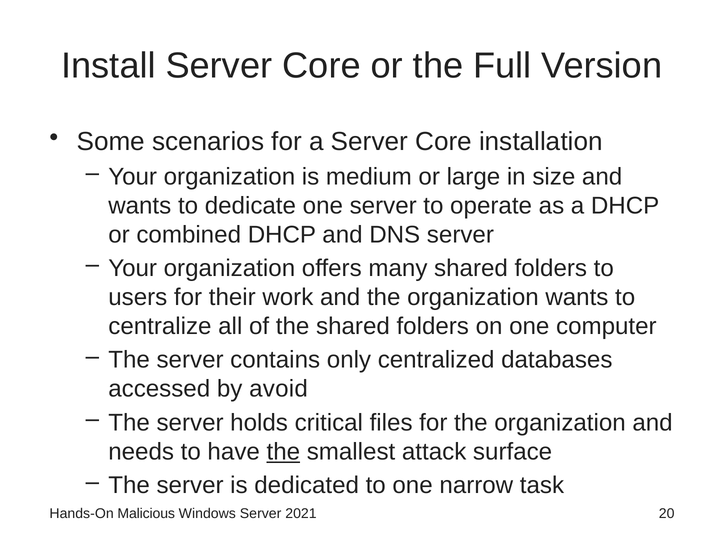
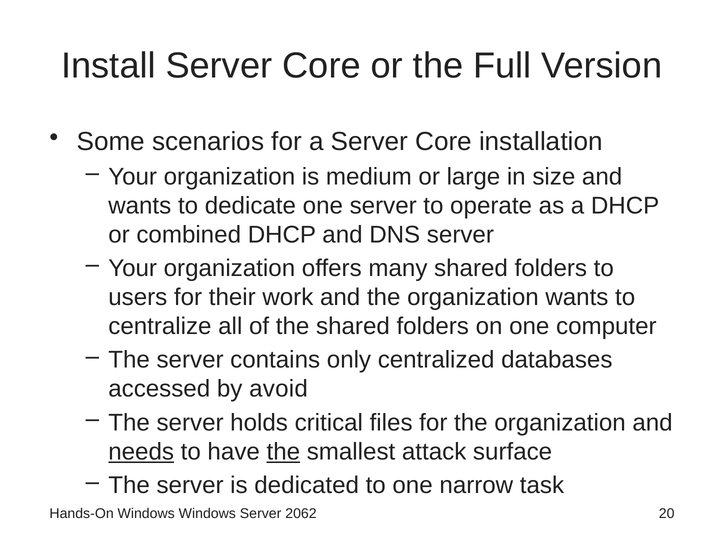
needs underline: none -> present
Hands-On Malicious: Malicious -> Windows
2021: 2021 -> 2062
